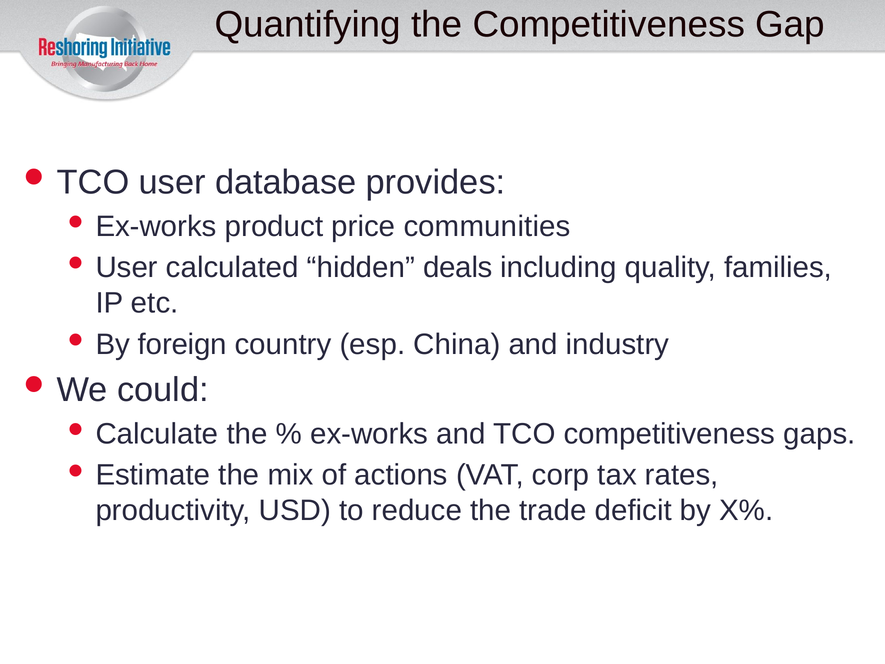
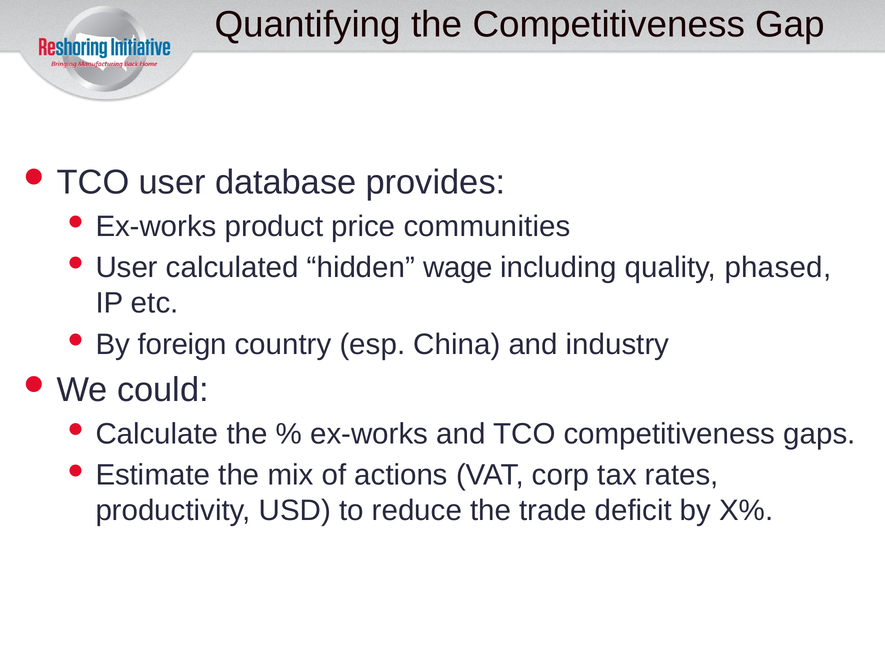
deals: deals -> wage
families: families -> phased
